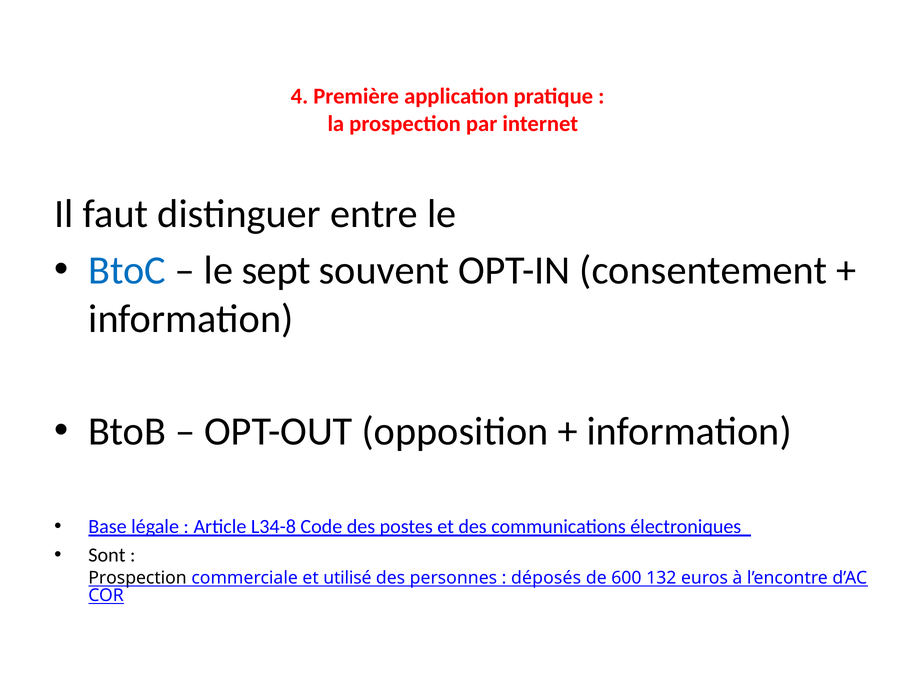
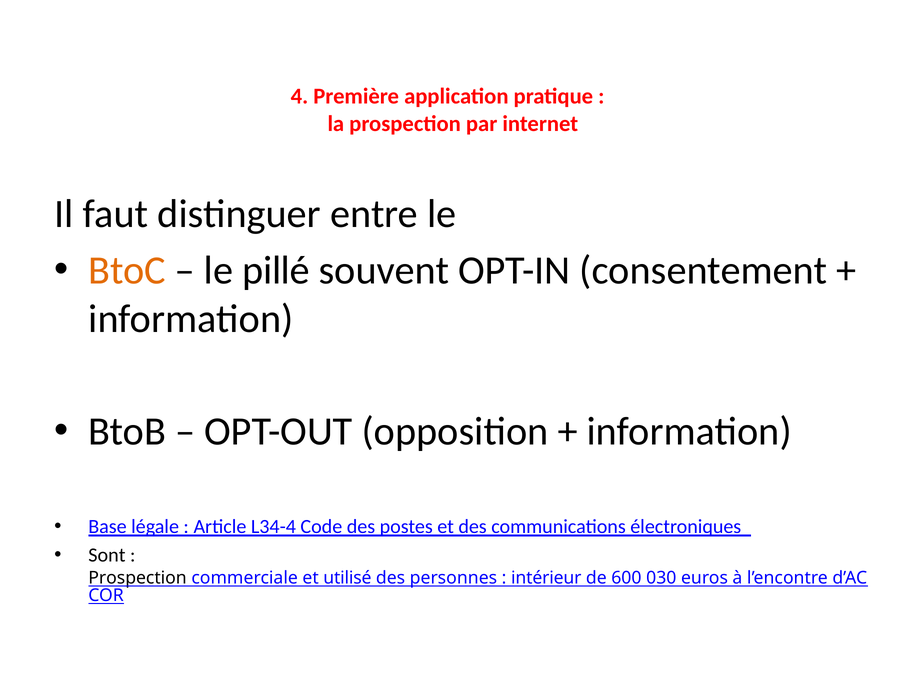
BtoC colour: blue -> orange
sept: sept -> pillé
L34-8: L34-8 -> L34-4
déposés: déposés -> intérieur
132: 132 -> 030
